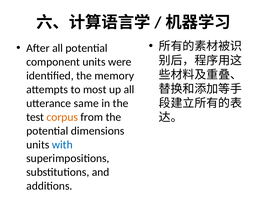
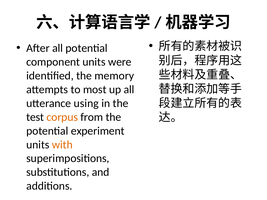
same: same -> using
dimensions: dimensions -> experiment
with colour: blue -> orange
